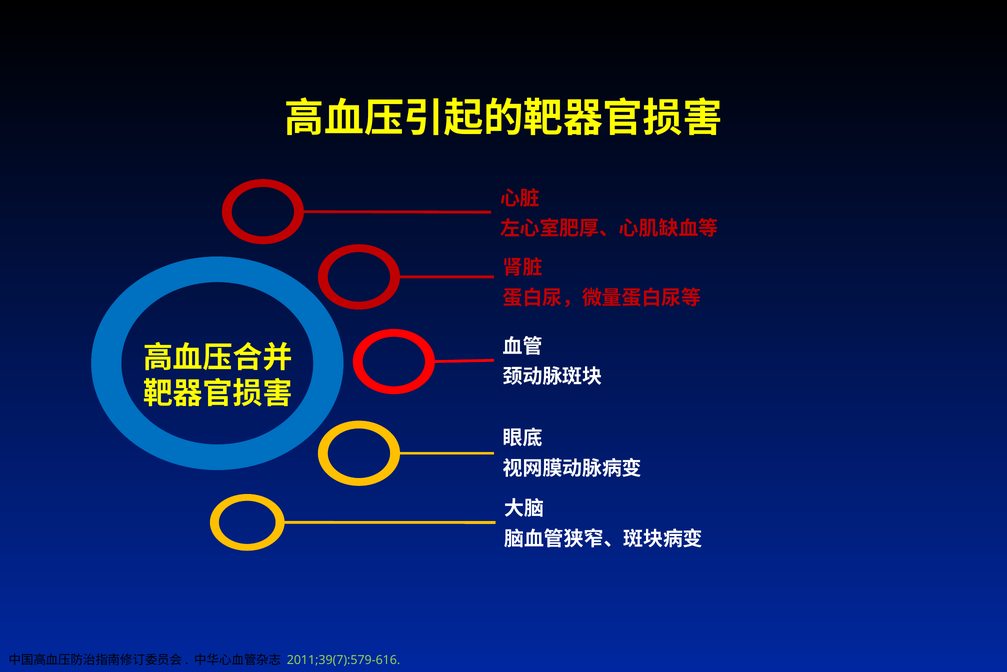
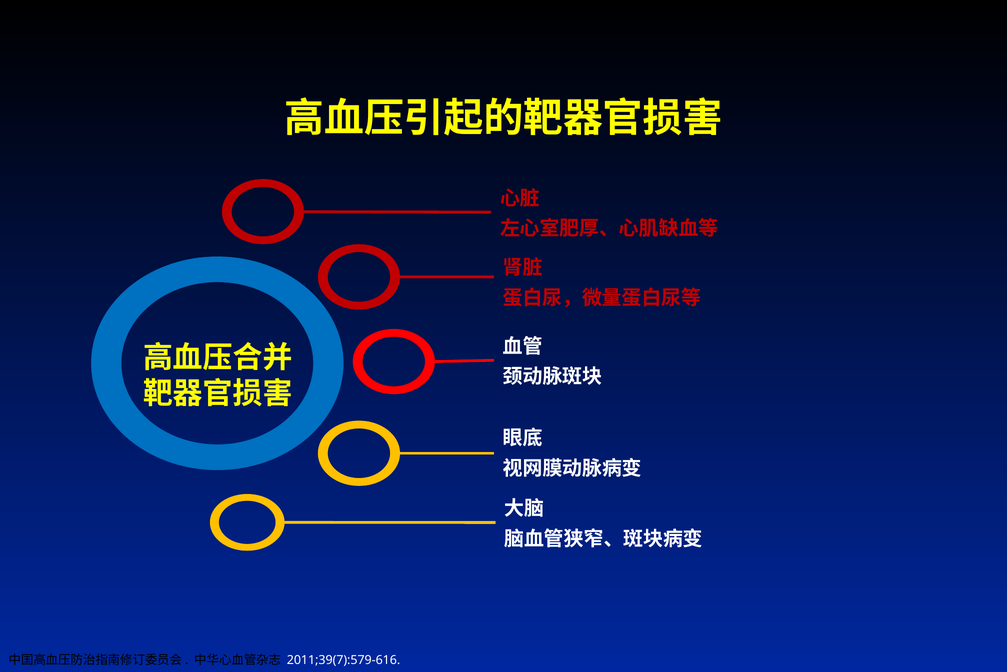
2011;39(7):579-616 colour: light green -> white
